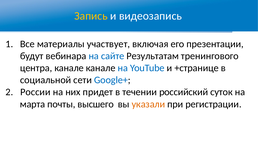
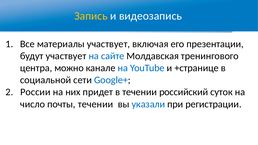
будут вебинара: вебинара -> участвует
Результатам: Результатам -> Молдавская
центра канале: канале -> можно
марта: марта -> число
почты высшего: высшего -> течении
указали colour: orange -> blue
